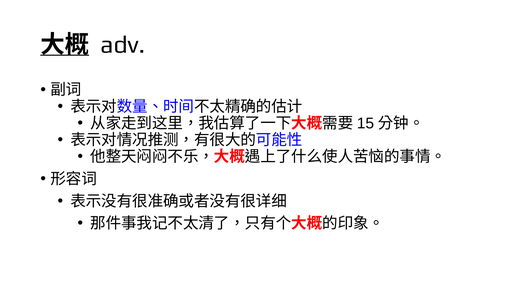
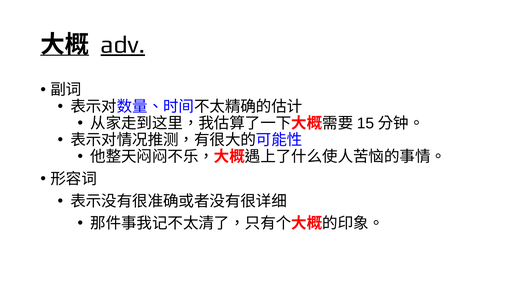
adv underline: none -> present
